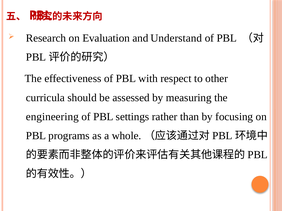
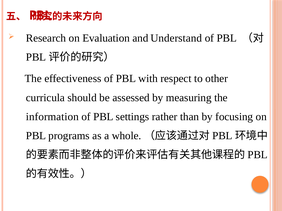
engineering: engineering -> information
